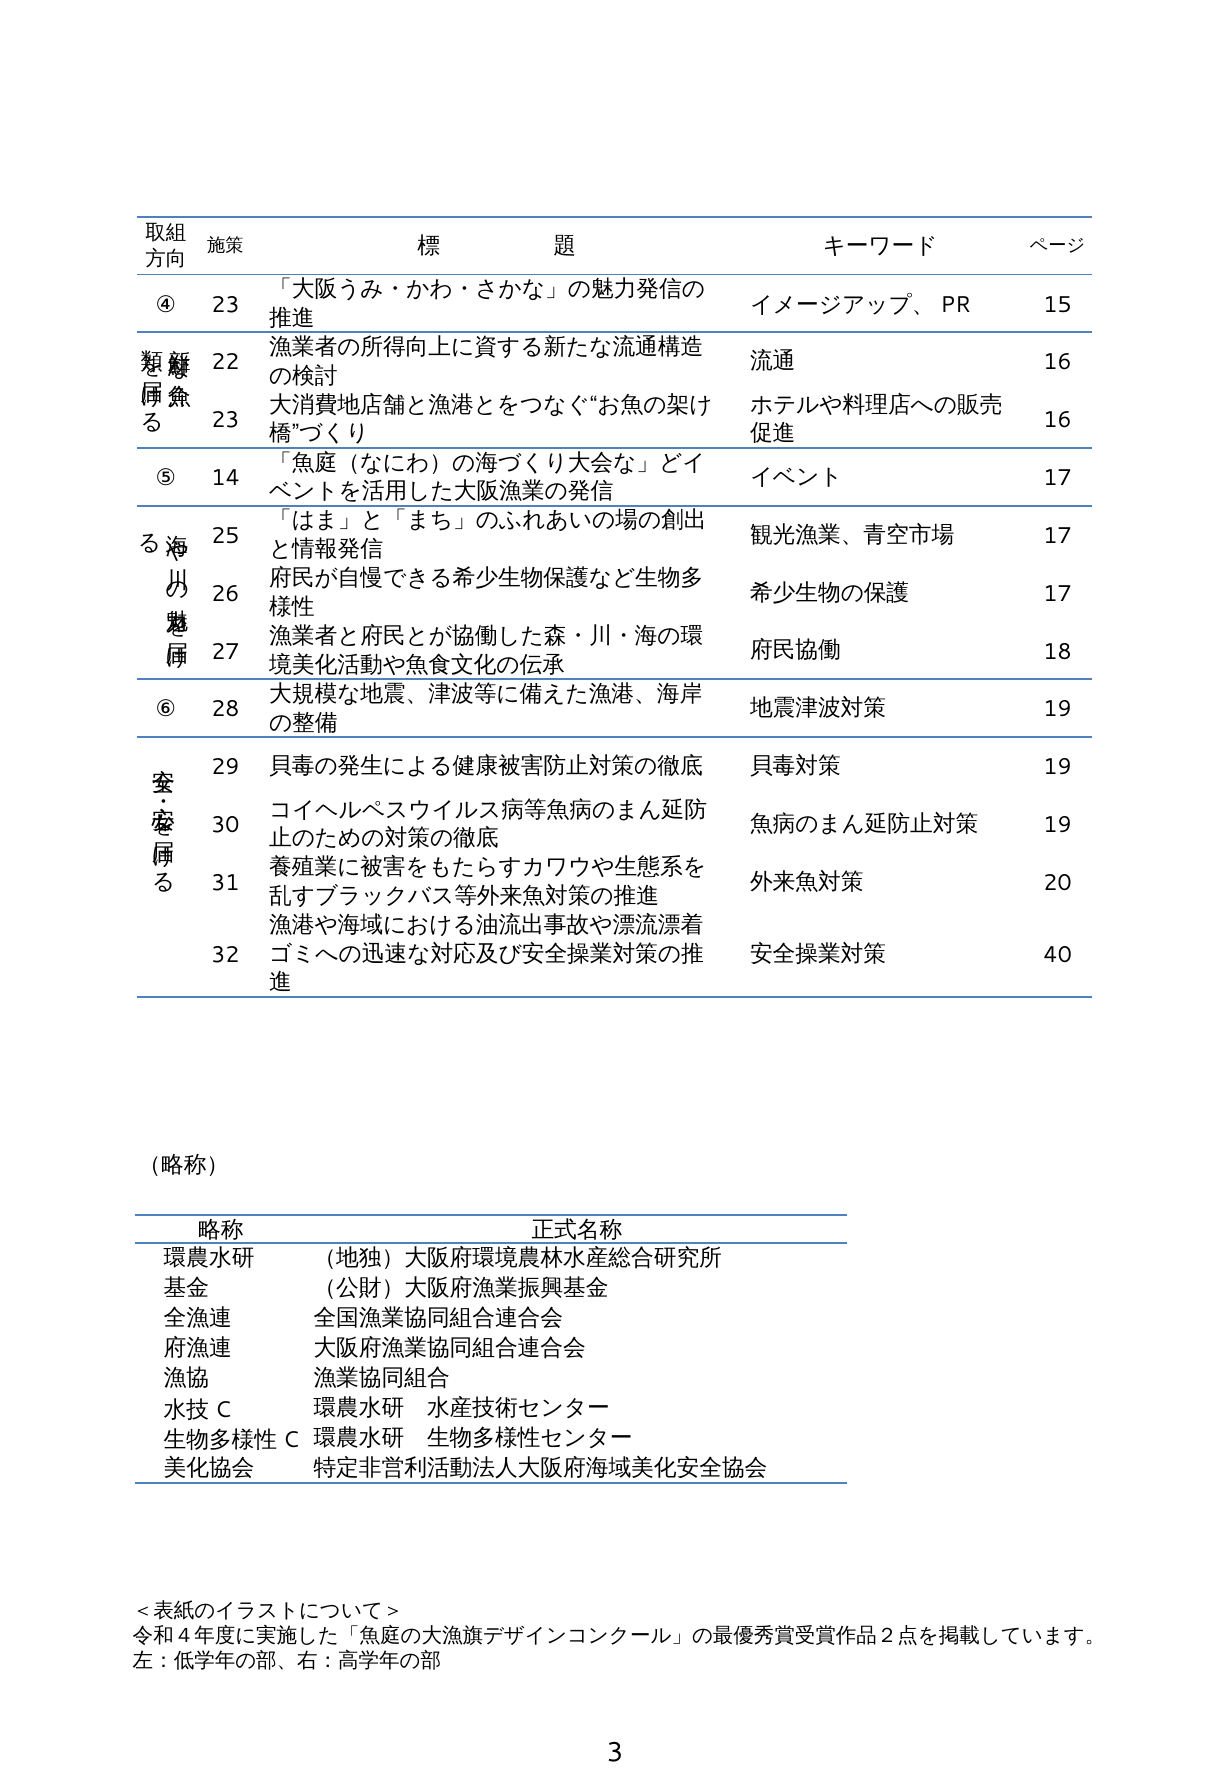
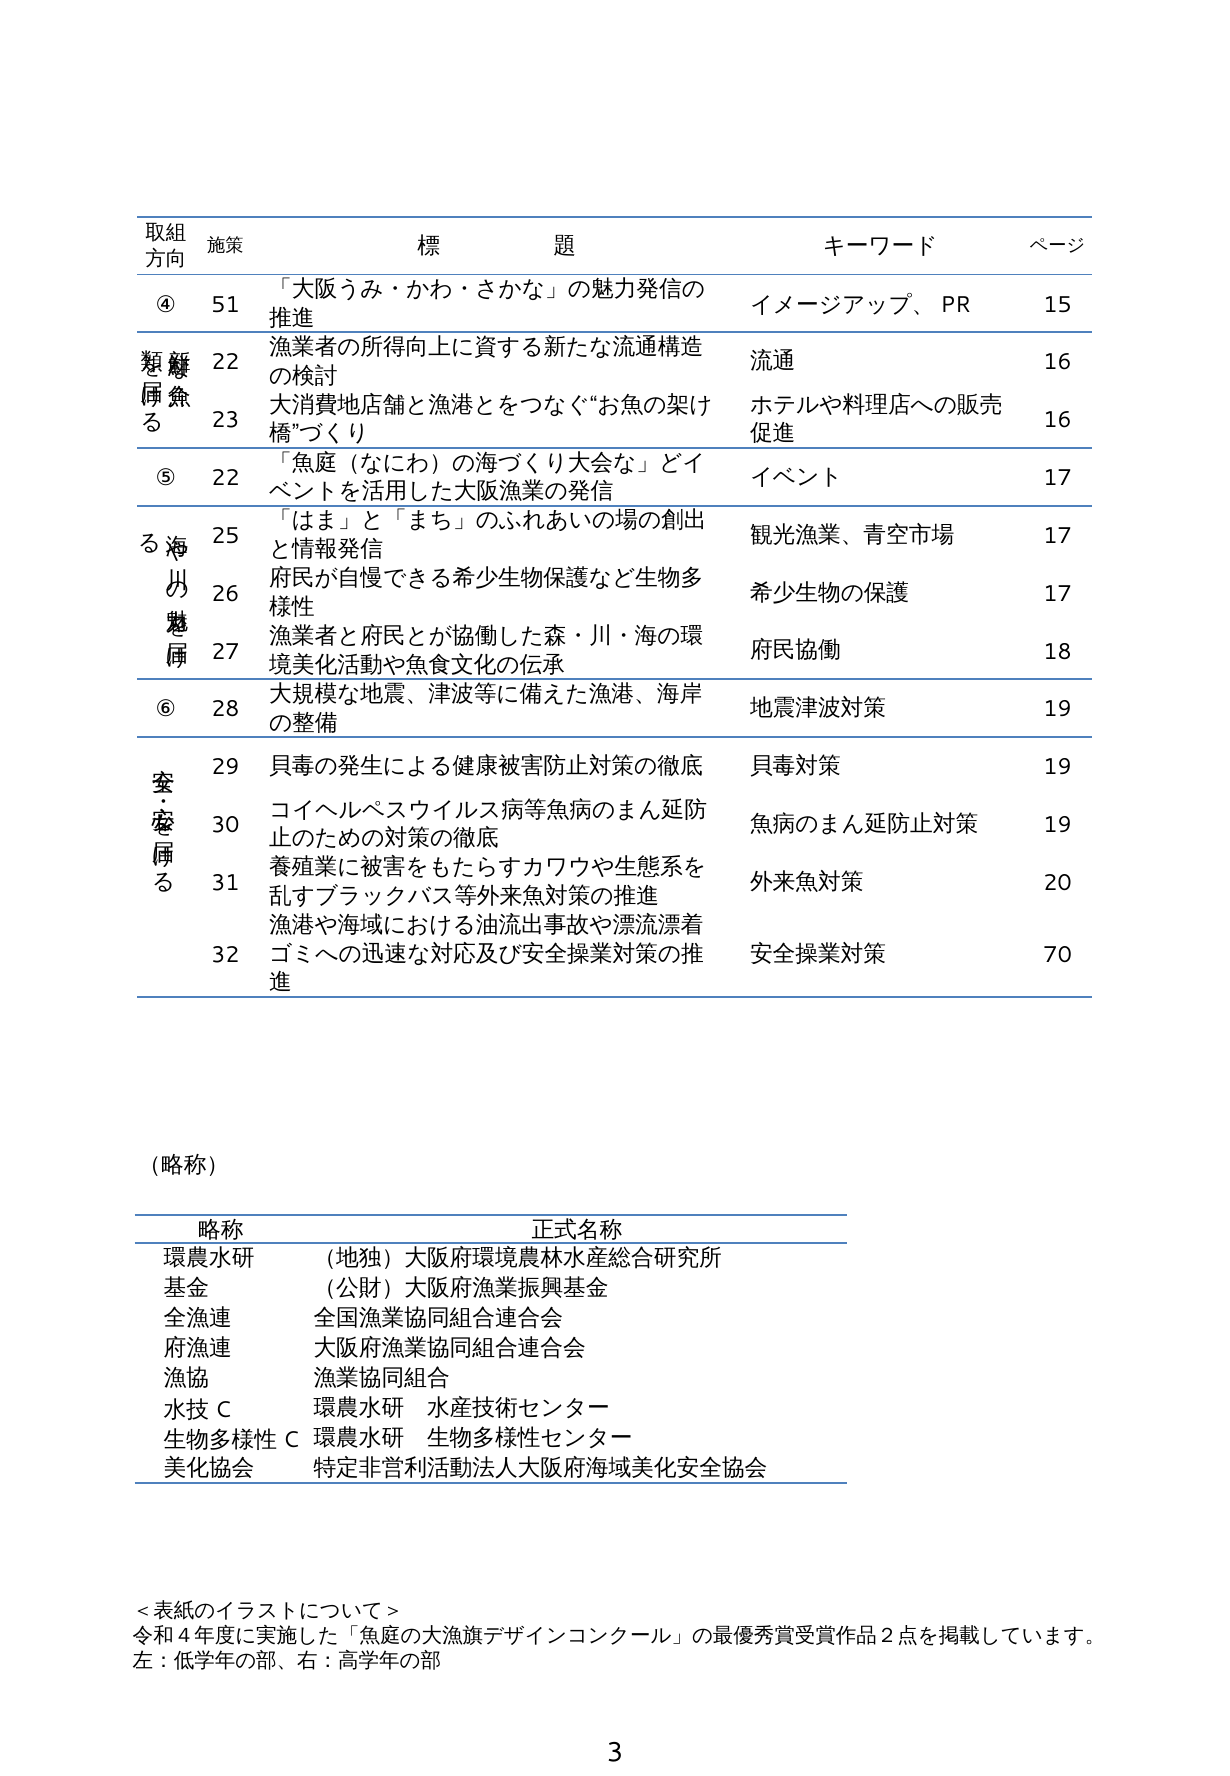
④ 23: 23 -> 51
⑤ 14: 14 -> 22
40: 40 -> 70
